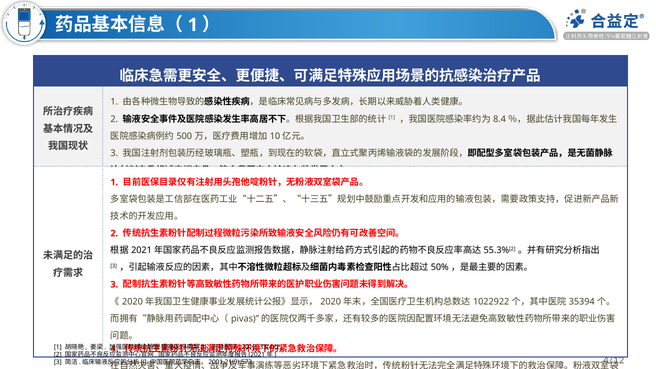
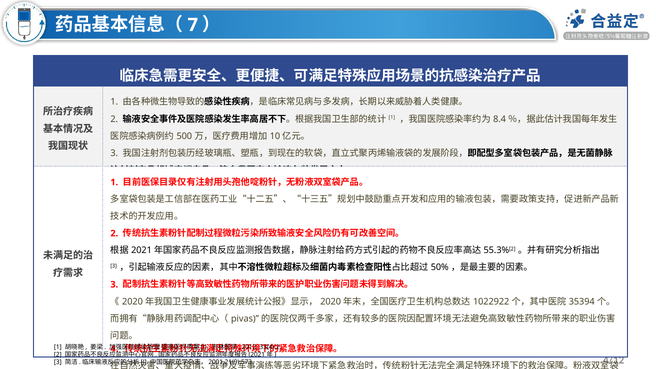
1 at (193, 25): 1 -> 7
